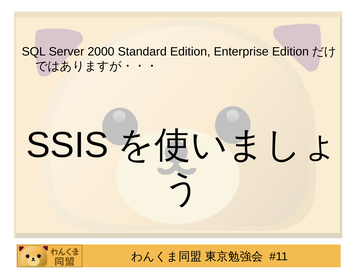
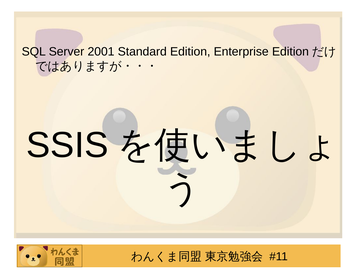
2000: 2000 -> 2001
